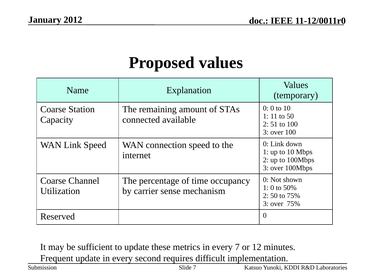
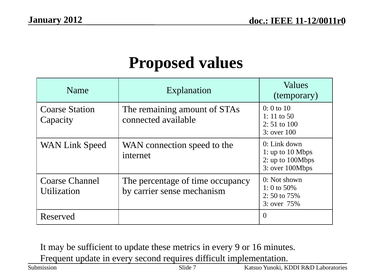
every 7: 7 -> 9
12: 12 -> 16
